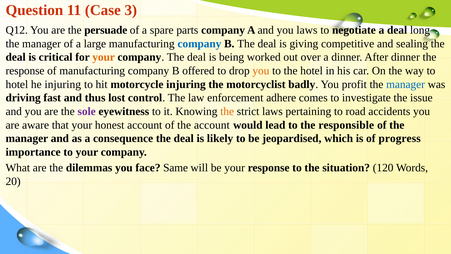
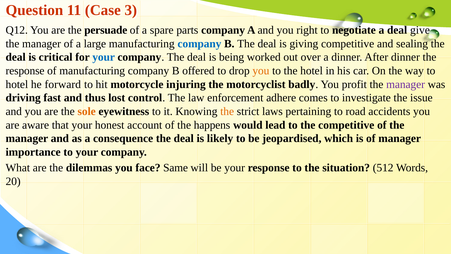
you laws: laws -> right
long: long -> give
your at (104, 57) colour: orange -> blue
he injuring: injuring -> forward
manager at (406, 84) colour: blue -> purple
sole colour: purple -> orange
the account: account -> happens
the responsible: responsible -> competitive
of progress: progress -> manager
120: 120 -> 512
